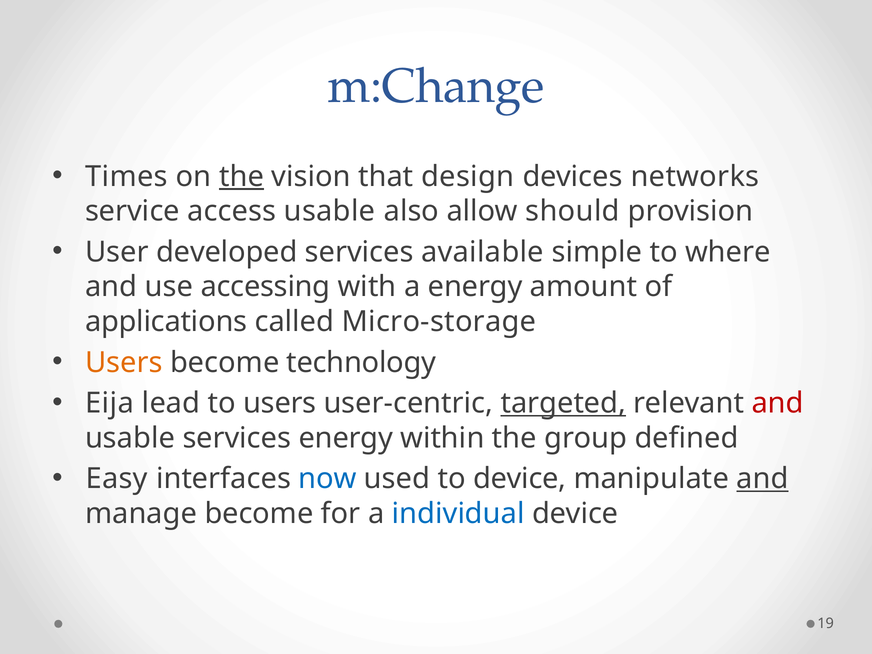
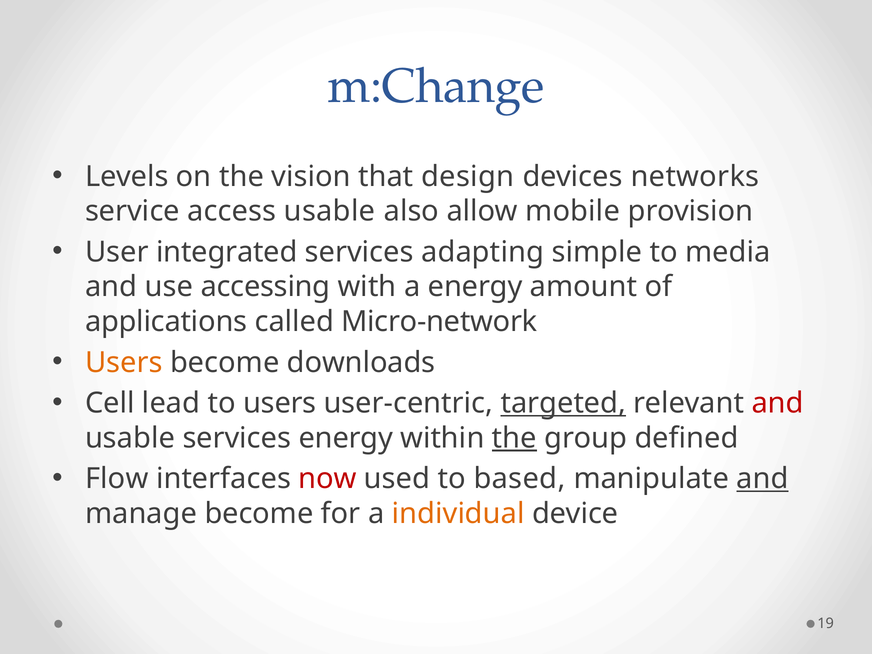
Times: Times -> Levels
the at (241, 176) underline: present -> none
should: should -> mobile
developed: developed -> integrated
available: available -> adapting
where: where -> media
Micro-storage: Micro-storage -> Micro-network
technology: technology -> downloads
Eija: Eija -> Cell
the at (514, 438) underline: none -> present
Easy: Easy -> Flow
now colour: blue -> red
to device: device -> based
individual colour: blue -> orange
